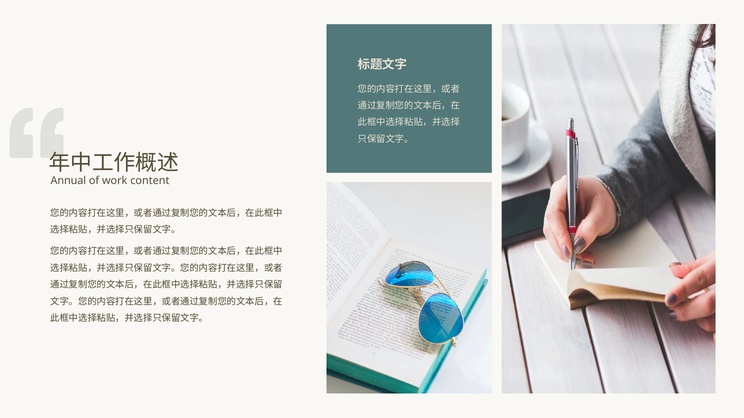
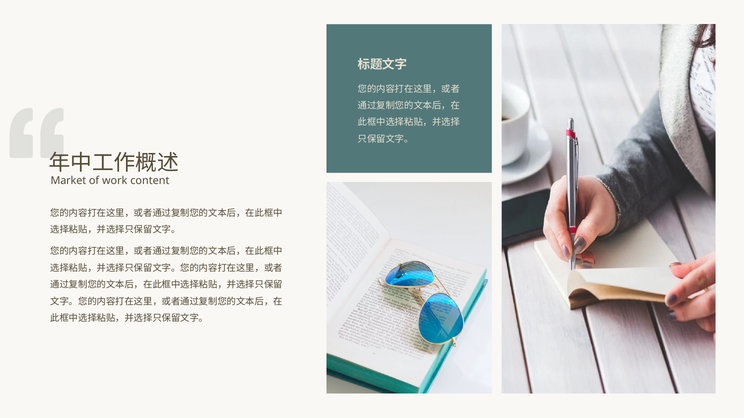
Annual: Annual -> Market
